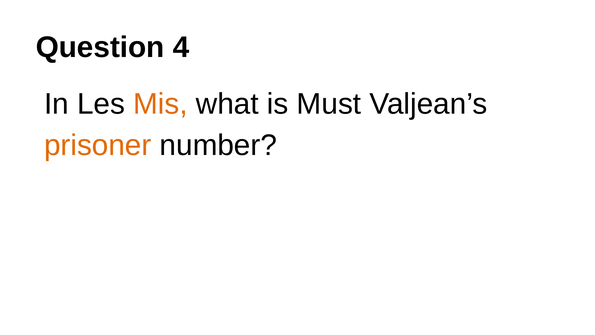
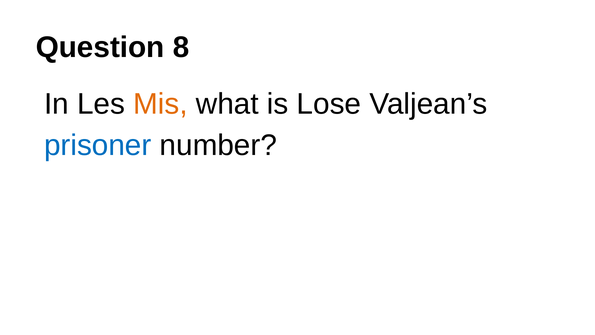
4: 4 -> 8
Must: Must -> Lose
prisoner colour: orange -> blue
